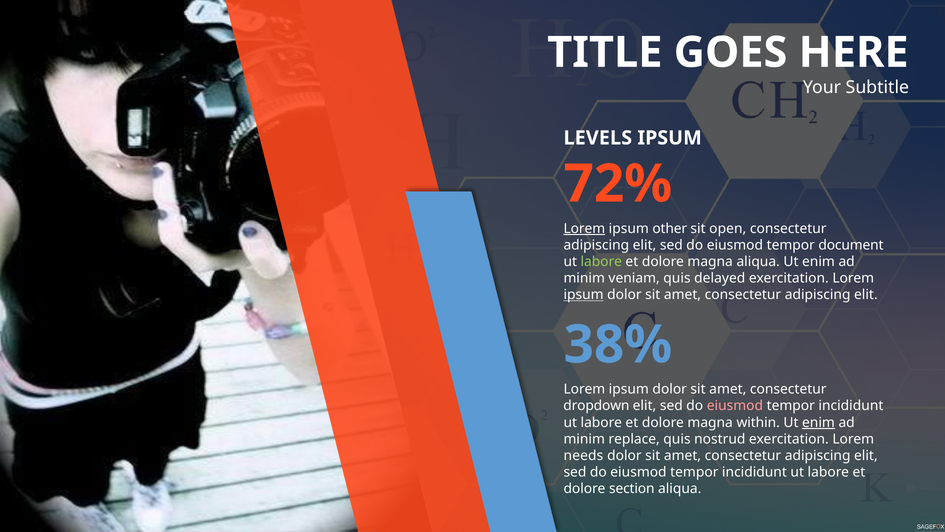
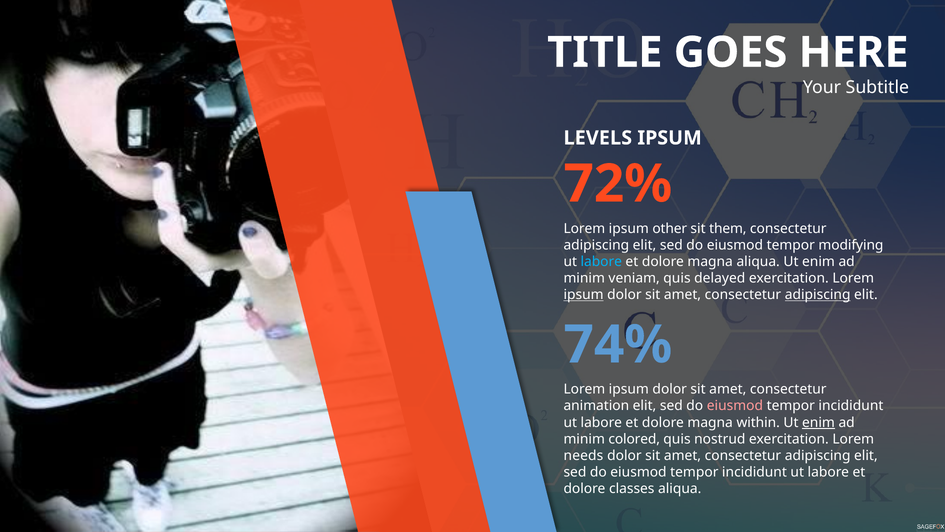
Lorem at (584, 228) underline: present -> none
open: open -> them
document: document -> modifying
labore at (601, 261) colour: light green -> light blue
adipiscing at (818, 295) underline: none -> present
38%: 38% -> 74%
dropdown: dropdown -> animation
replace: replace -> colored
section: section -> classes
